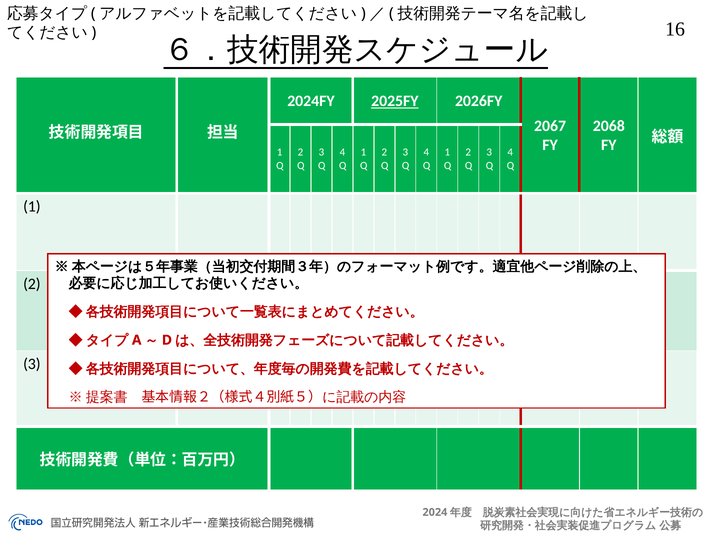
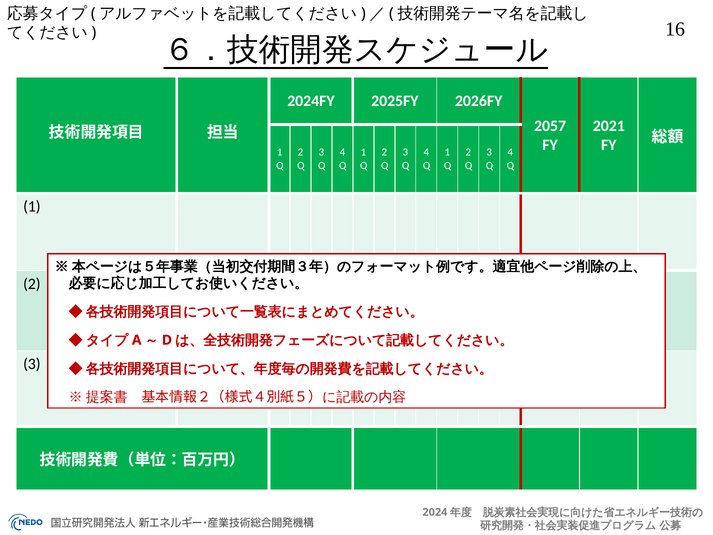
2025FY underline: present -> none
2067: 2067 -> 2057
2068: 2068 -> 2021
